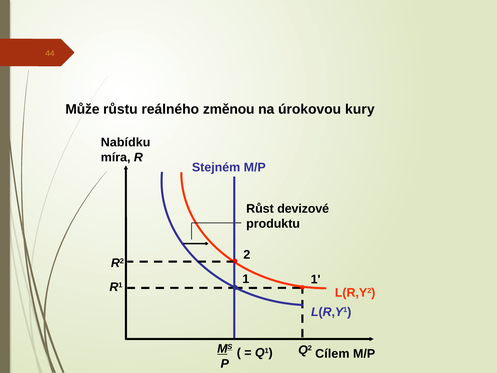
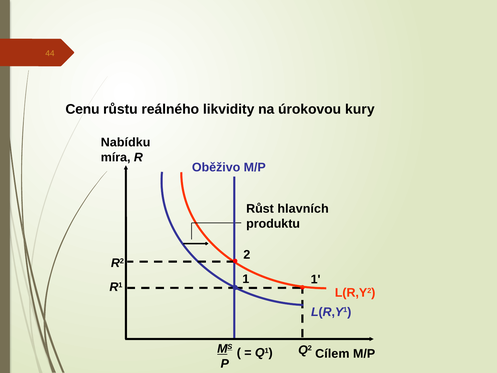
Může: Může -> Cenu
změnou: změnou -> likvidity
Stejném: Stejném -> Oběživo
devizové: devizové -> hlavních
